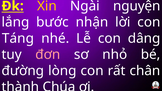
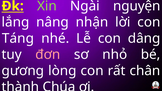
Xin colour: yellow -> light green
bước: bước -> nâng
đường: đường -> gương
